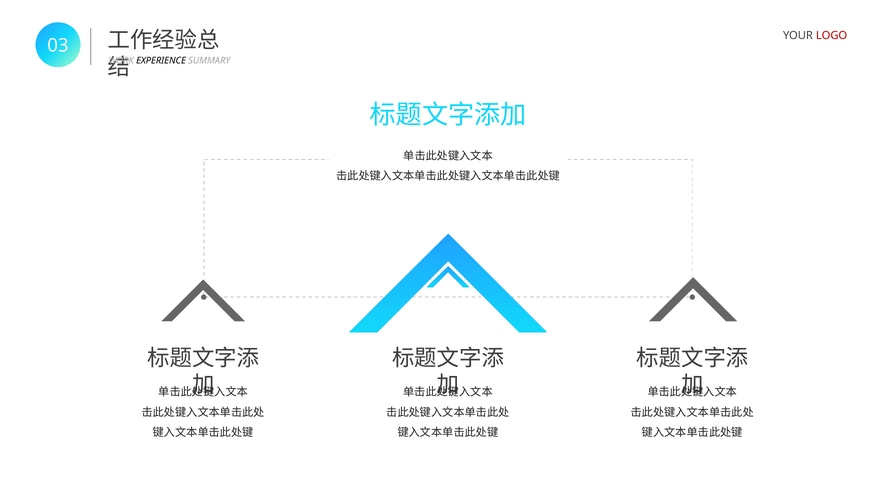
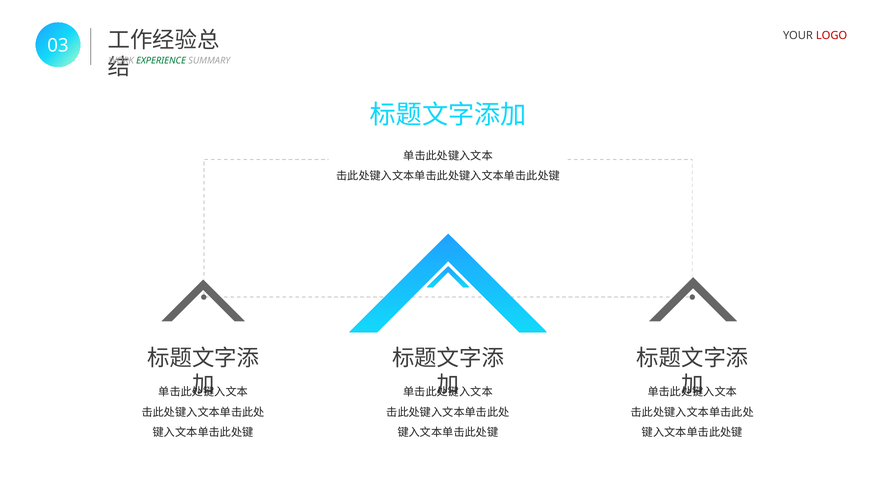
EXPERIENCE colour: black -> green
